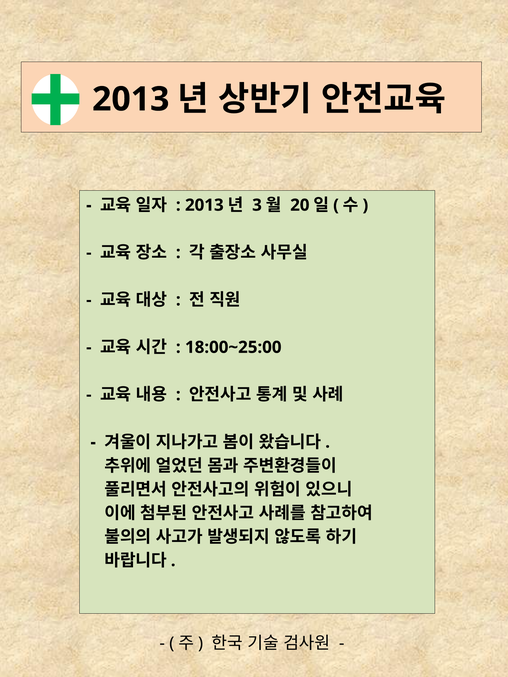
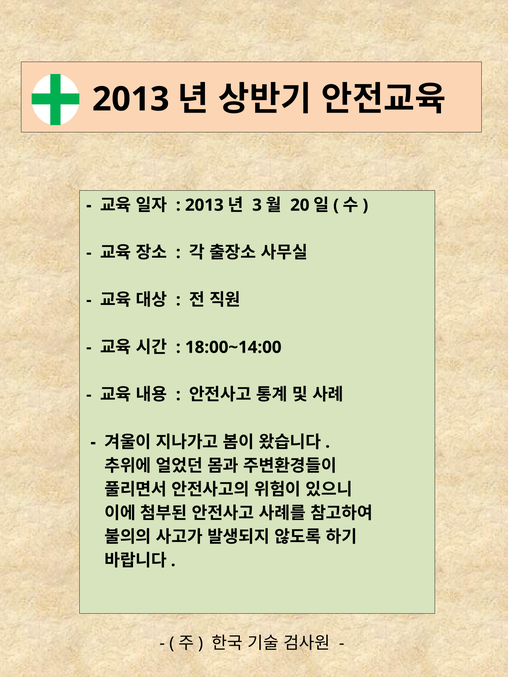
18:00~25:00: 18:00~25:00 -> 18:00~14:00
